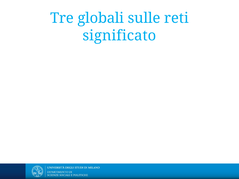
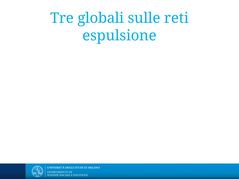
significato: significato -> espulsione
